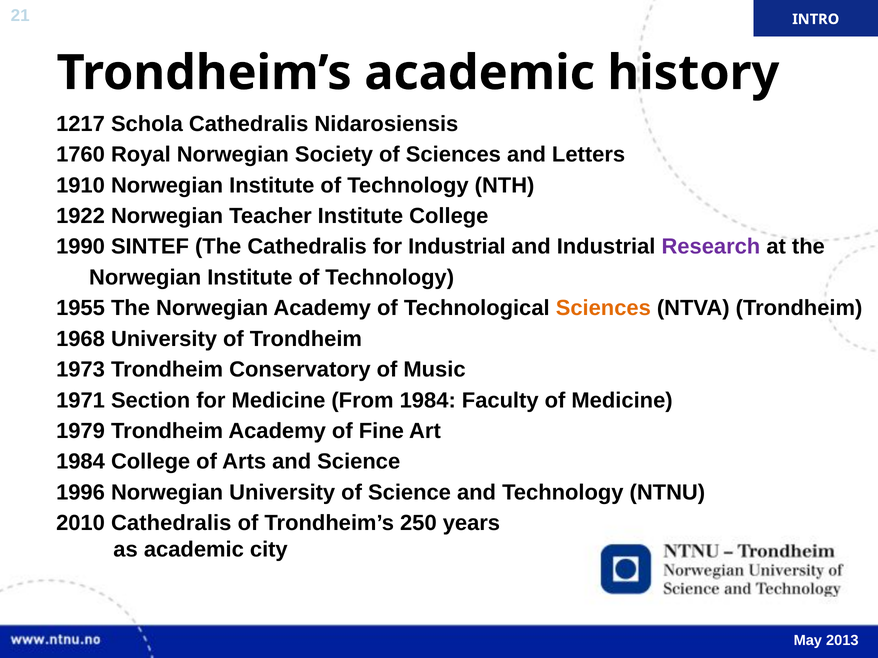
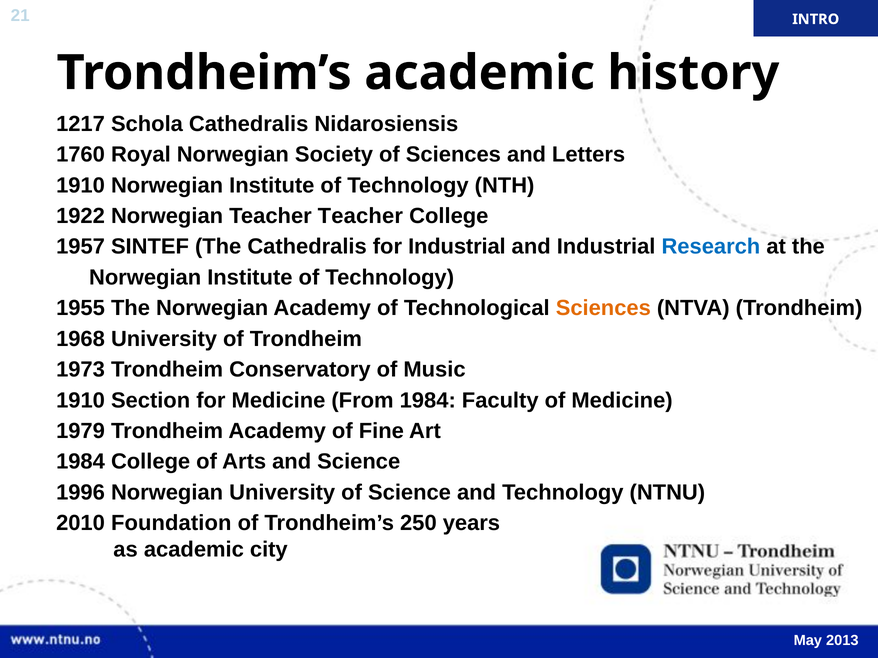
Teacher Institute: Institute -> Teacher
1990: 1990 -> 1957
Research colour: purple -> blue
1971 at (81, 401): 1971 -> 1910
2010 Cathedralis: Cathedralis -> Foundation
